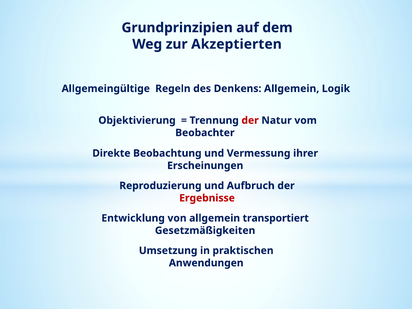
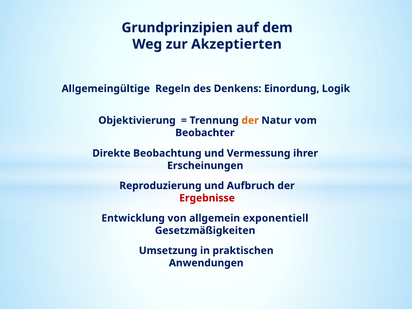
Denkens Allgemein: Allgemein -> Einordung
der at (250, 120) colour: red -> orange
transportiert: transportiert -> exponentiell
